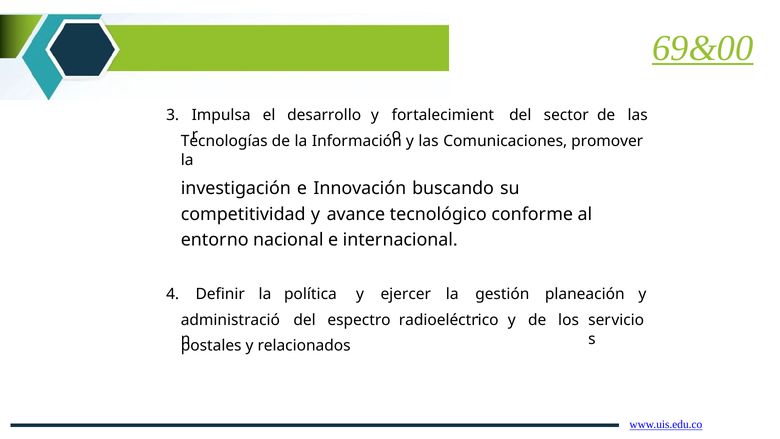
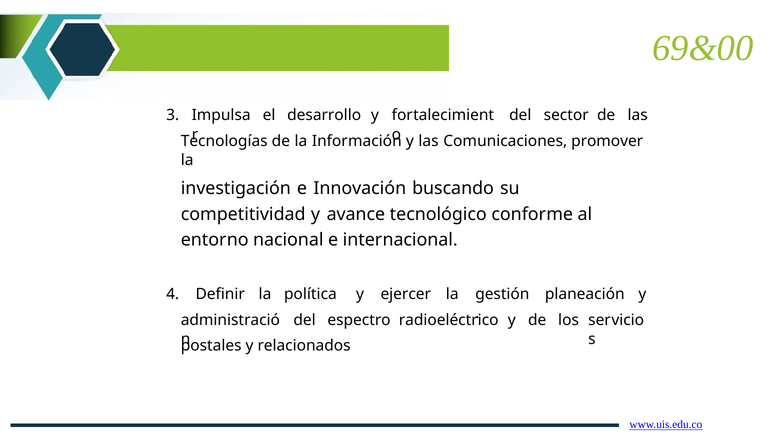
69&00 underline: present -> none
